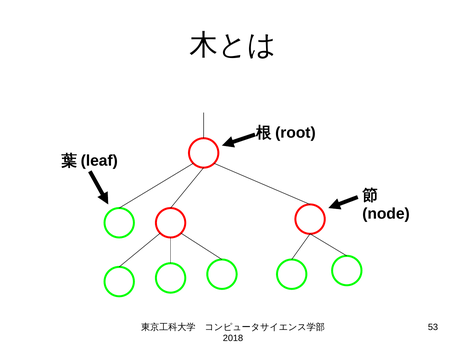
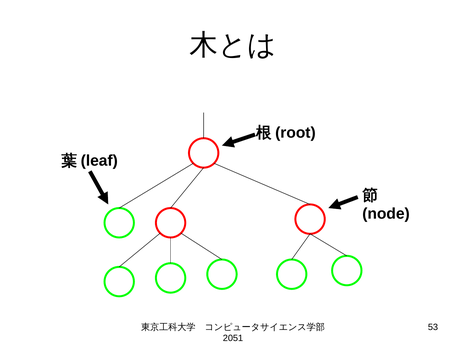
2018: 2018 -> 2051
